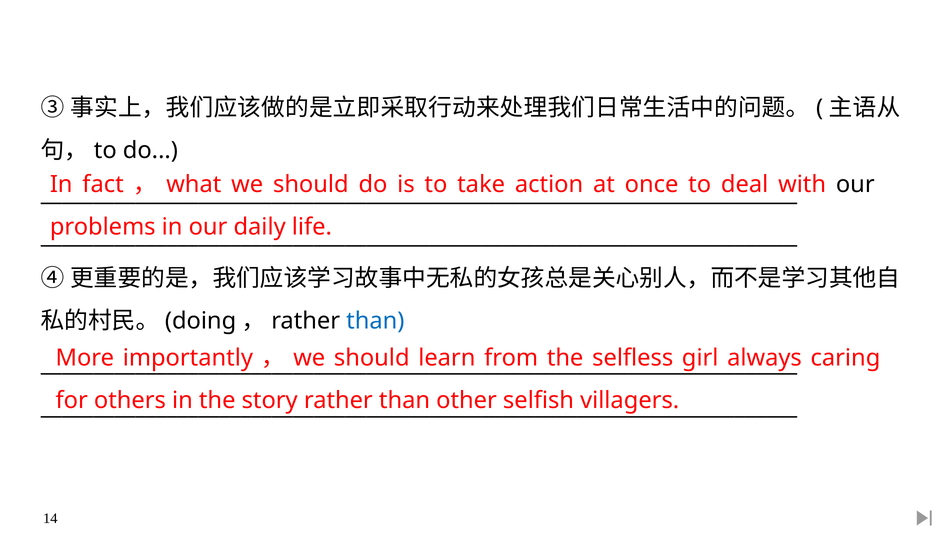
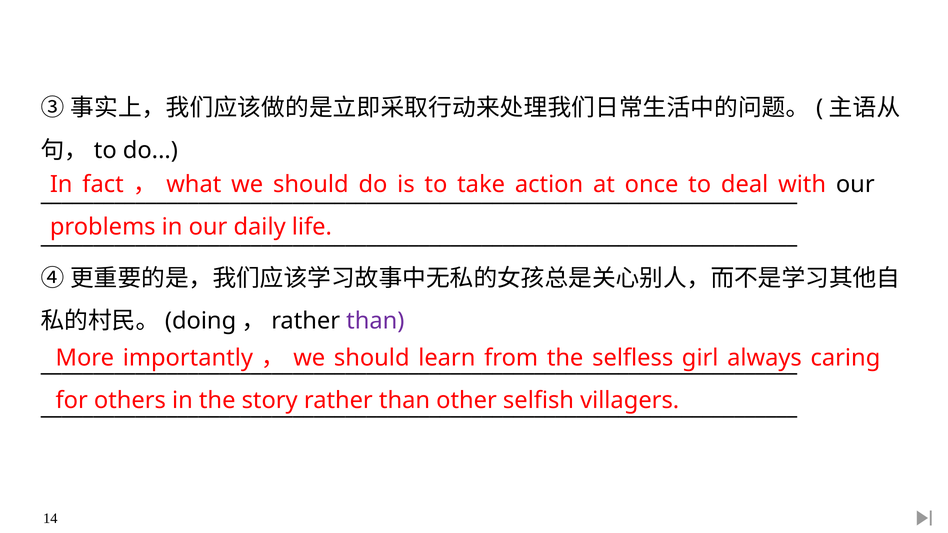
than at (375, 321) colour: blue -> purple
